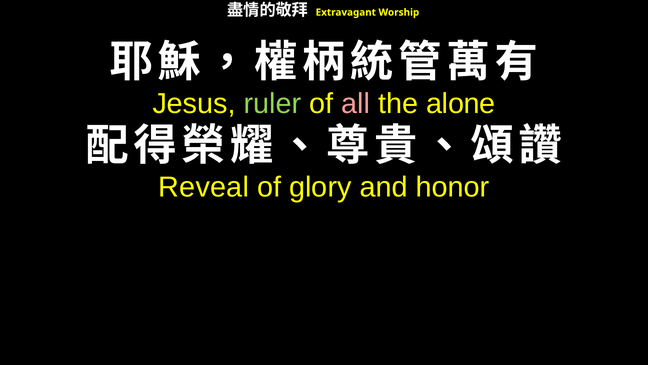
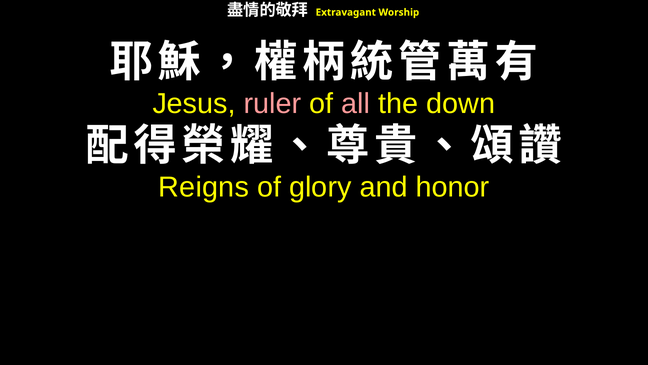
ruler colour: light green -> pink
alone: alone -> down
Reveal: Reveal -> Reigns
